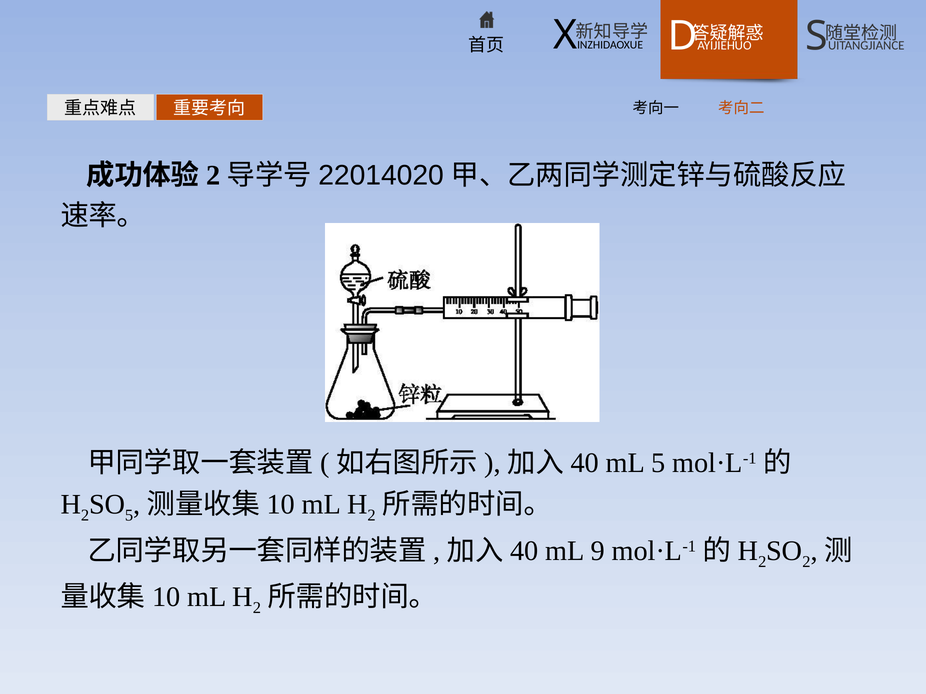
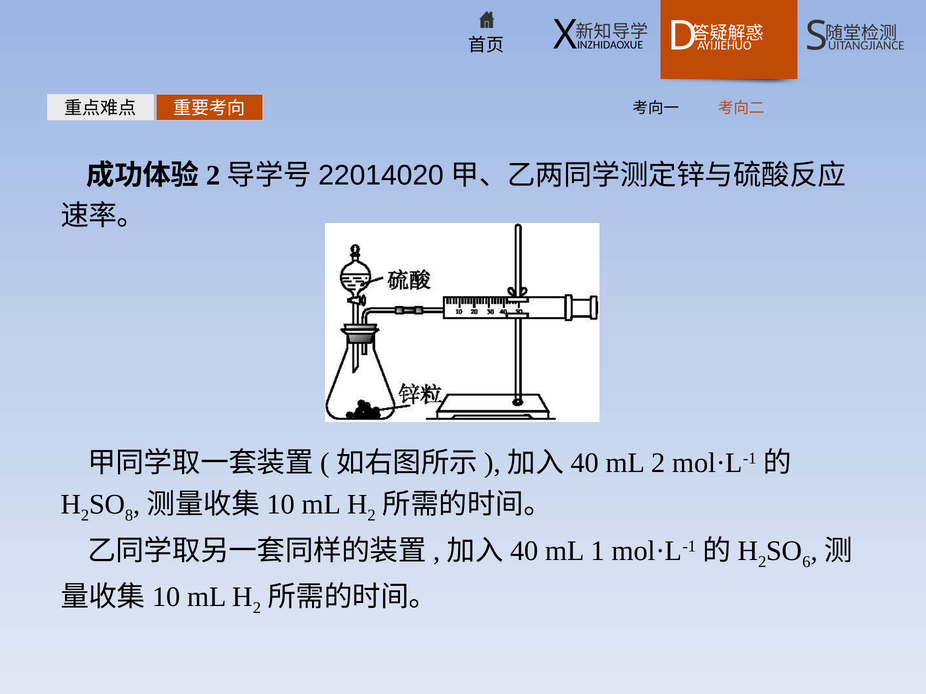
mL 5: 5 -> 2
5 at (129, 516): 5 -> 8
9: 9 -> 1
2 at (806, 562): 2 -> 6
